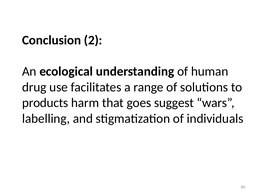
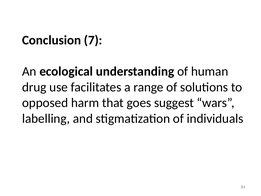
2: 2 -> 7
products: products -> opposed
